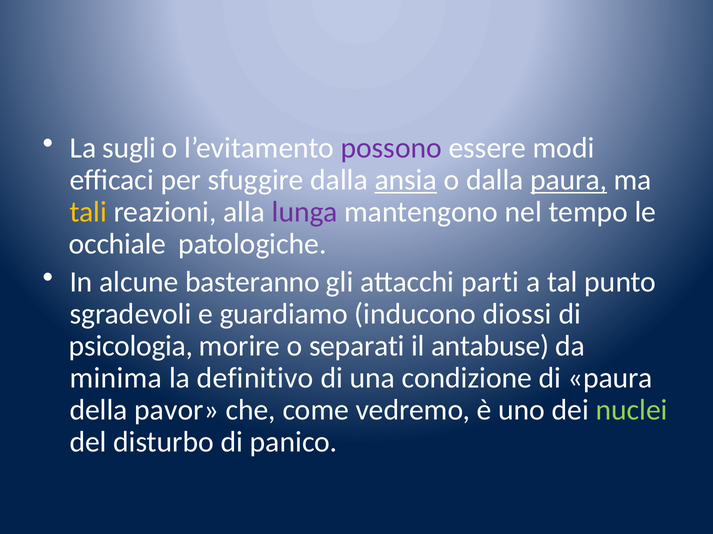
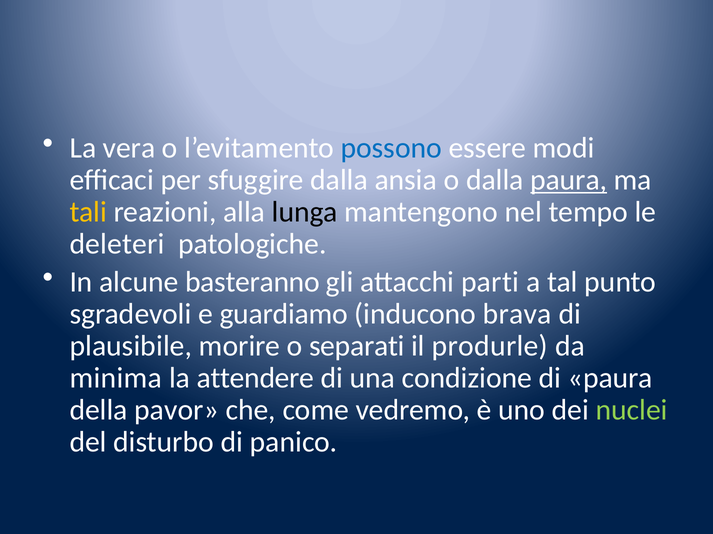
sugli: sugli -> vera
possono colour: purple -> blue
ansia underline: present -> none
lunga colour: purple -> black
occhiale: occhiale -> deleteri
diossi: diossi -> brava
psicologia: psicologia -> plausibile
antabuse: antabuse -> produrle
definitivo: definitivo -> attendere
